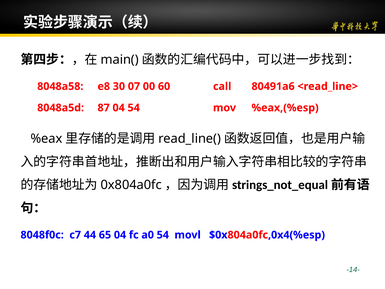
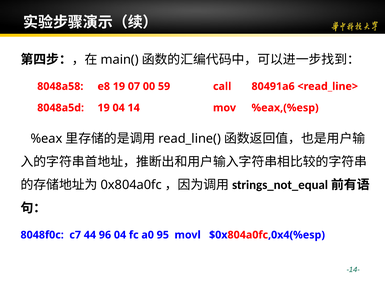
e8 30: 30 -> 19
60: 60 -> 59
8048a5d 87: 87 -> 19
04 54: 54 -> 14
65: 65 -> 96
a0 54: 54 -> 95
